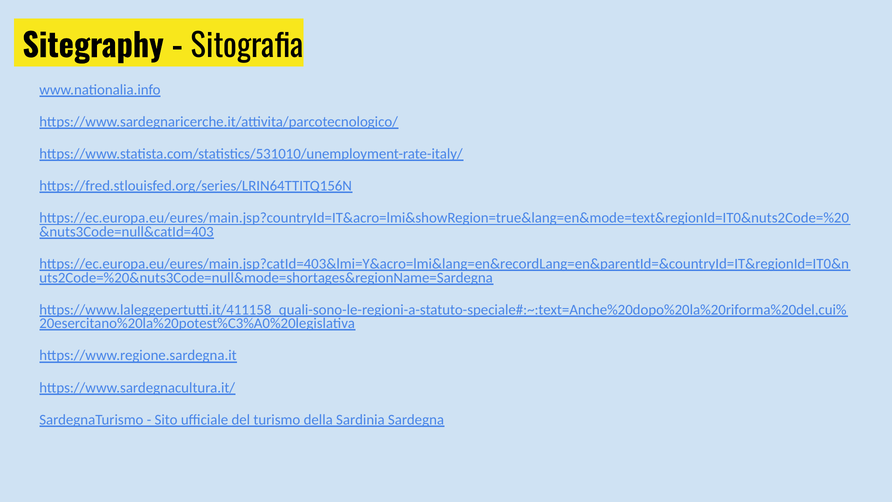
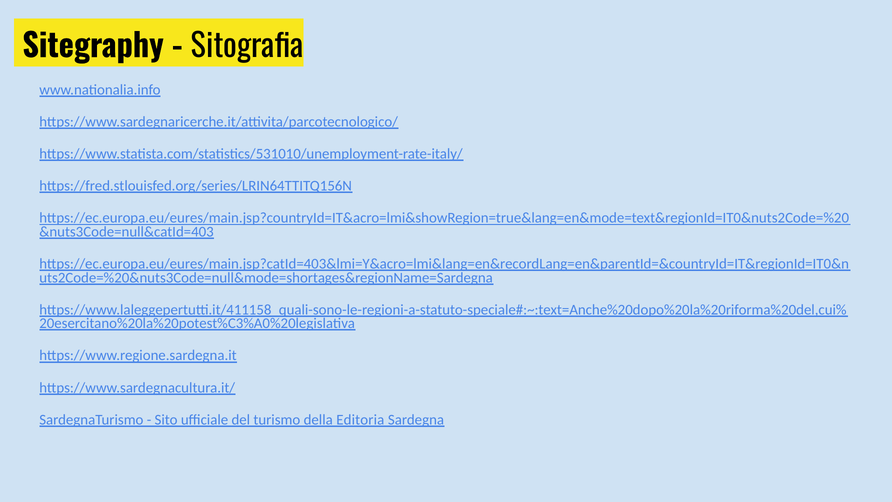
Sardinia: Sardinia -> Editoria
